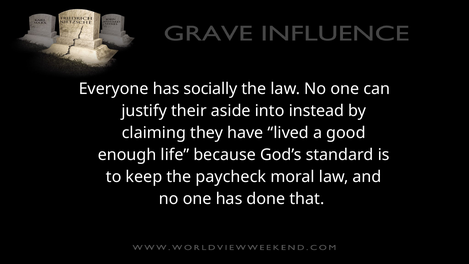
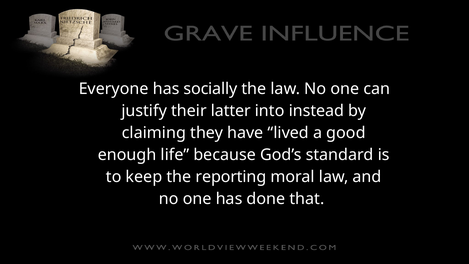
aside: aside -> latter
paycheck: paycheck -> reporting
